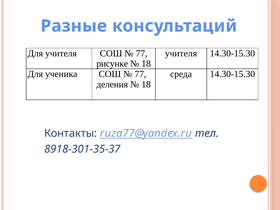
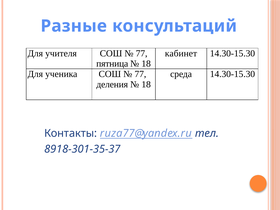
учителя at (181, 53): учителя -> кабинет
рисунке: рисунке -> пятница
